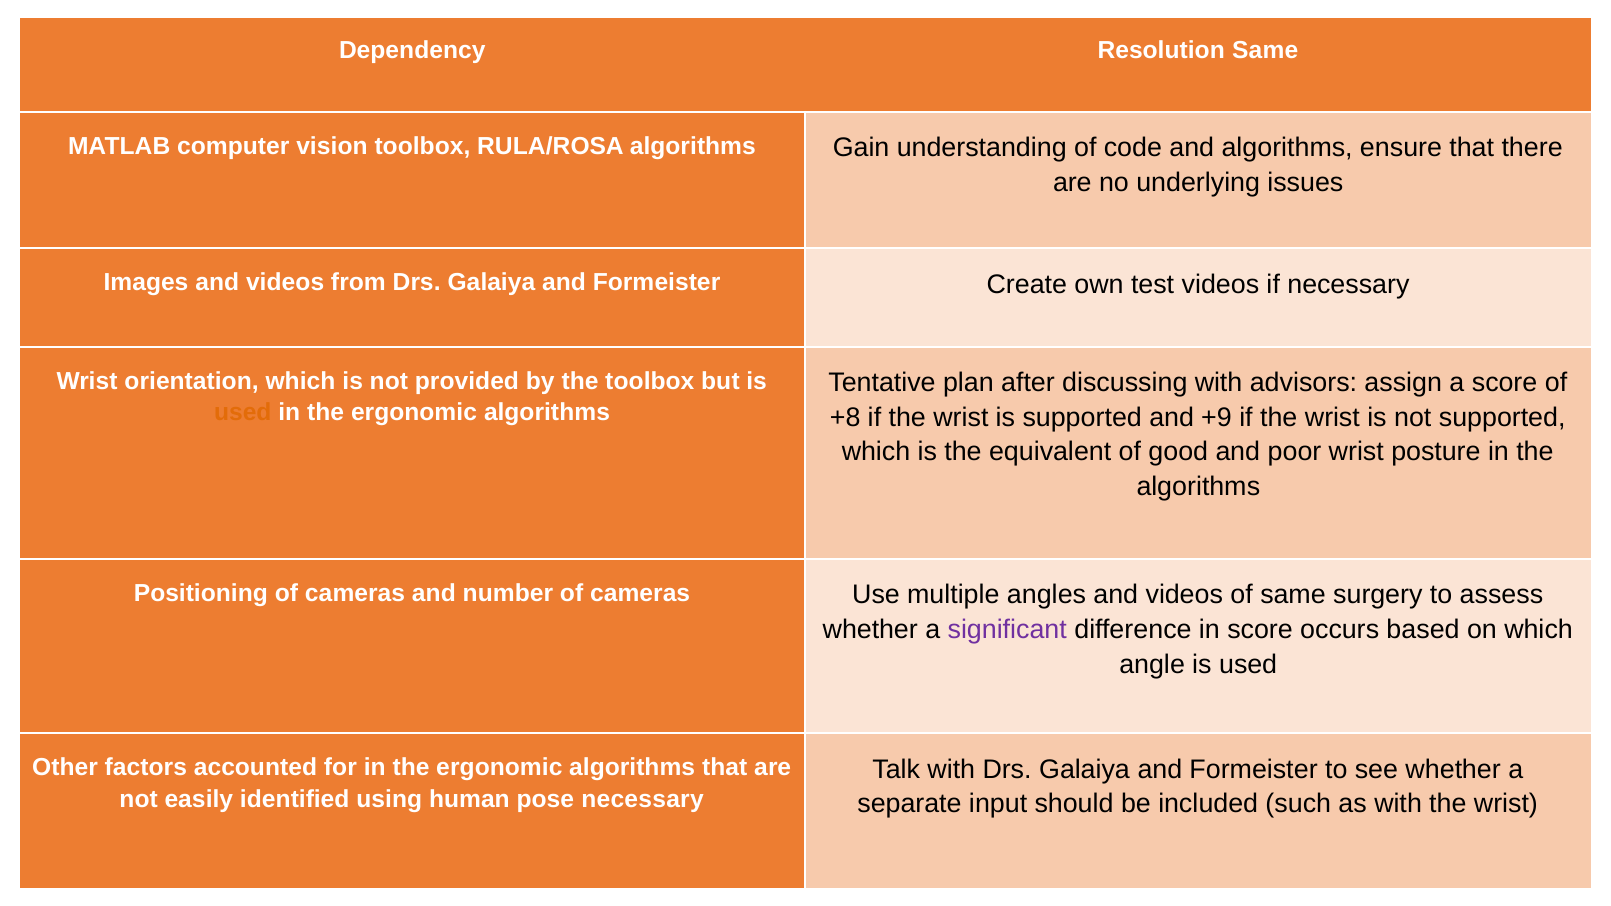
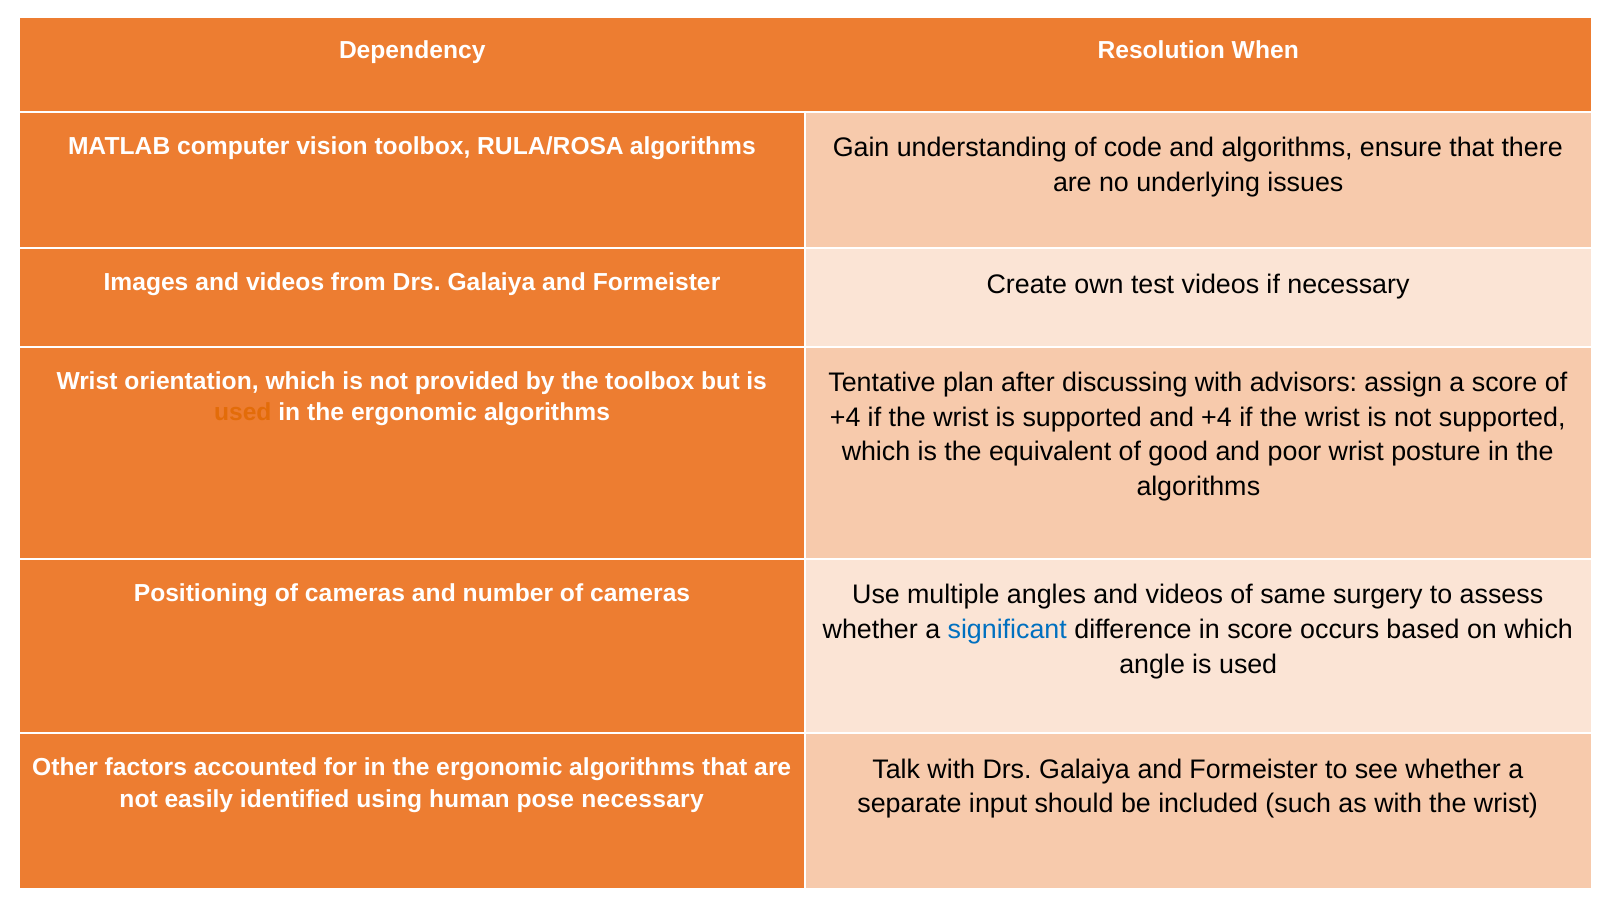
Resolution Same: Same -> When
+8 at (845, 417): +8 -> +4
and +9: +9 -> +4
significant colour: purple -> blue
